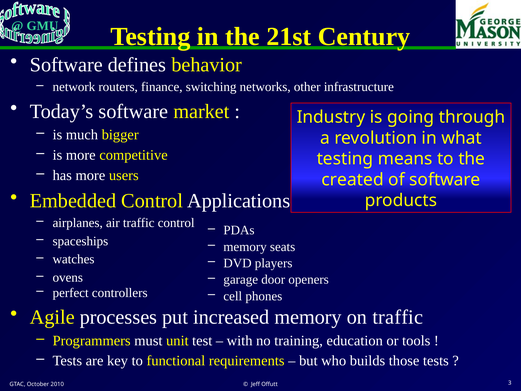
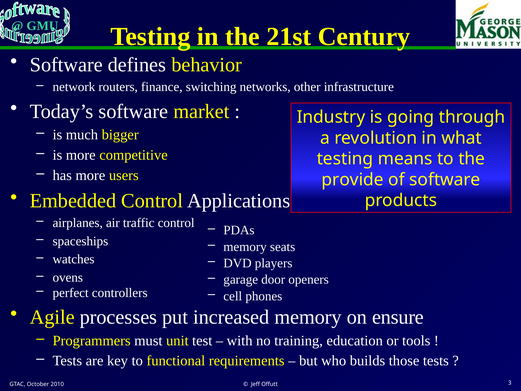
created: created -> provide
on traffic: traffic -> ensure
